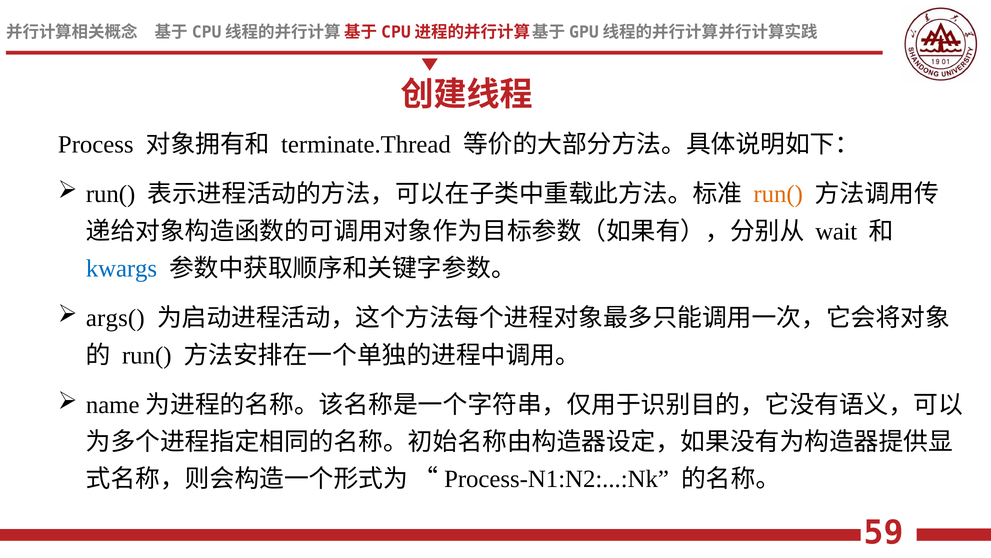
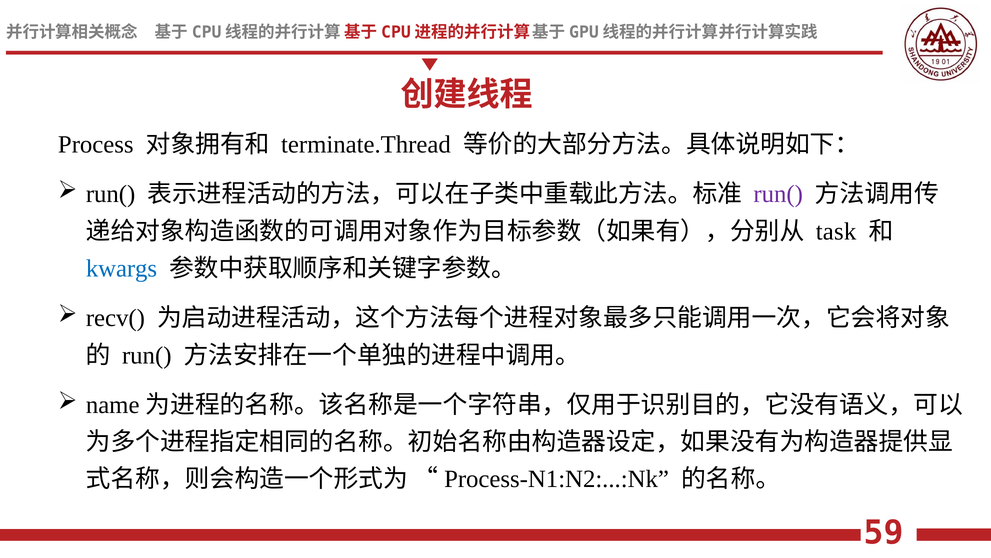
run( at (778, 194) colour: orange -> purple
wait: wait -> task
args(: args( -> recv(
